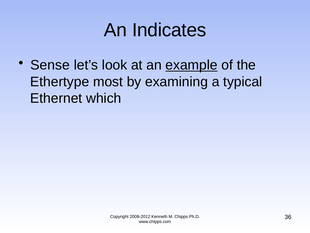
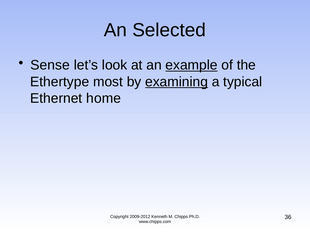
Indicates: Indicates -> Selected
examining underline: none -> present
which: which -> home
